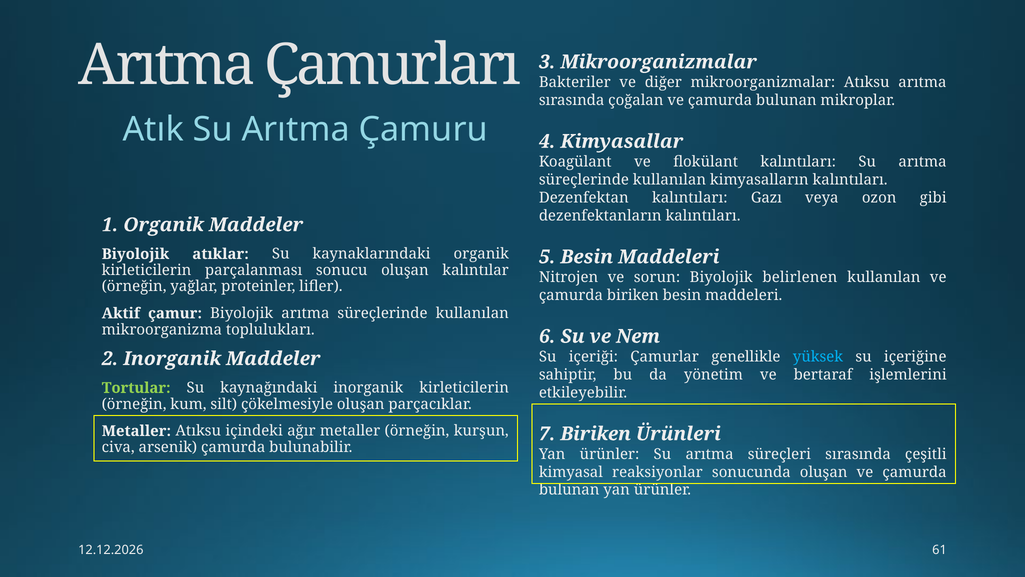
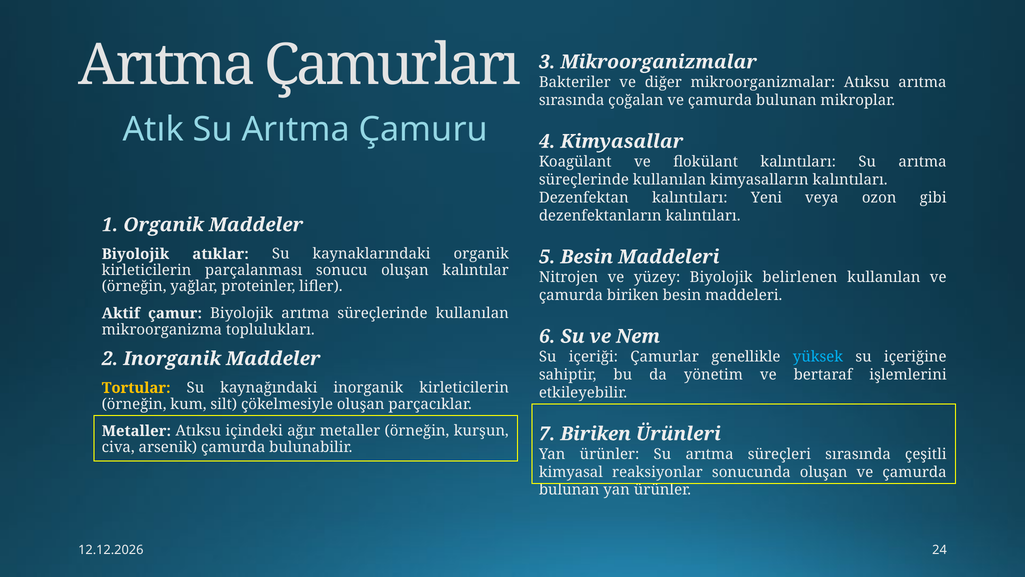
Gazı: Gazı -> Yeni
sorun: sorun -> yüzey
Tortular colour: light green -> yellow
61: 61 -> 24
